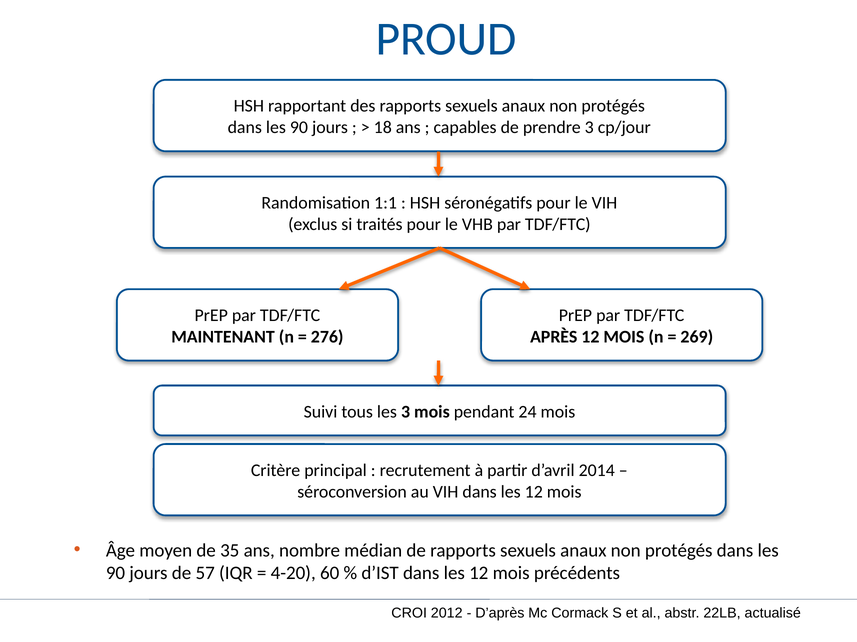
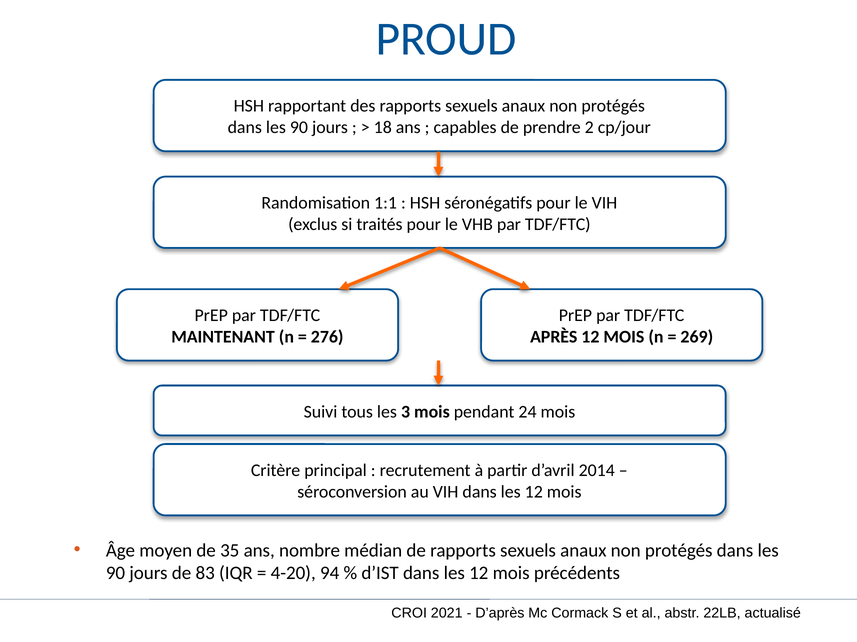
prendre 3: 3 -> 2
57: 57 -> 83
60: 60 -> 94
2012: 2012 -> 2021
